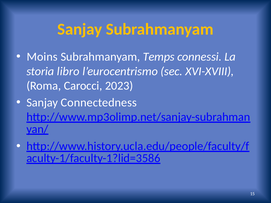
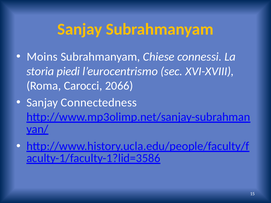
Temps: Temps -> Chiese
libro: libro -> piedi
2023: 2023 -> 2066
